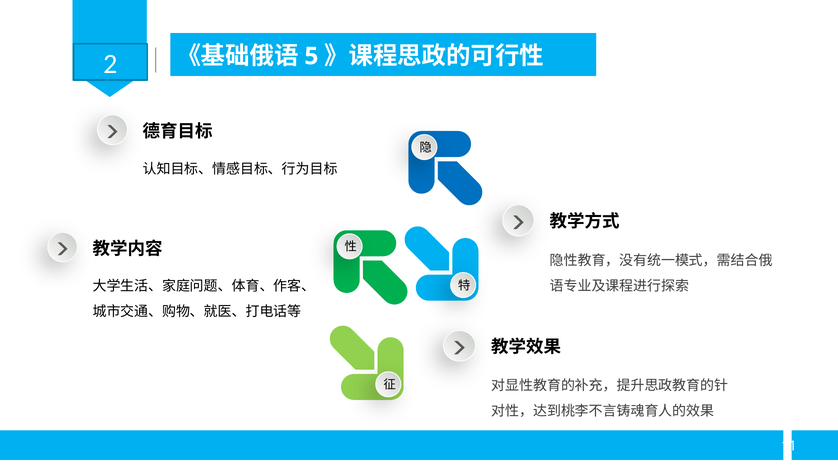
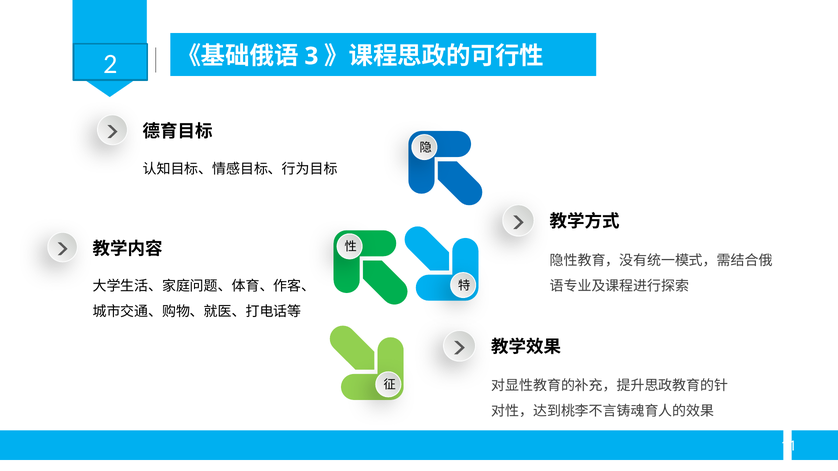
5: 5 -> 3
